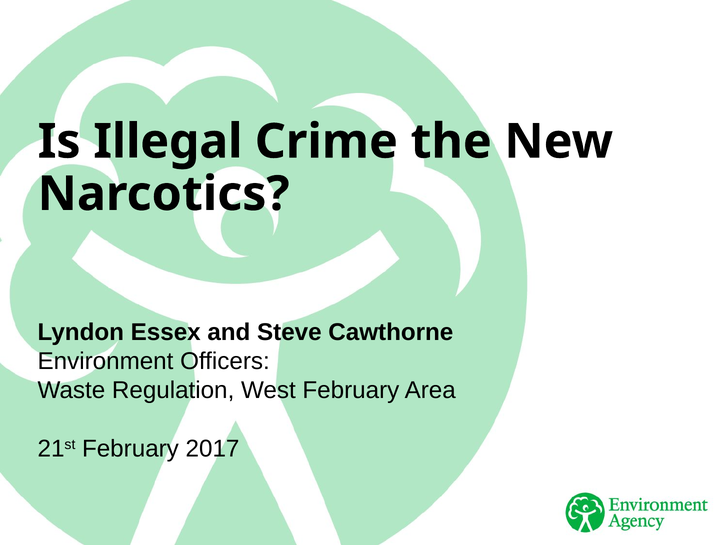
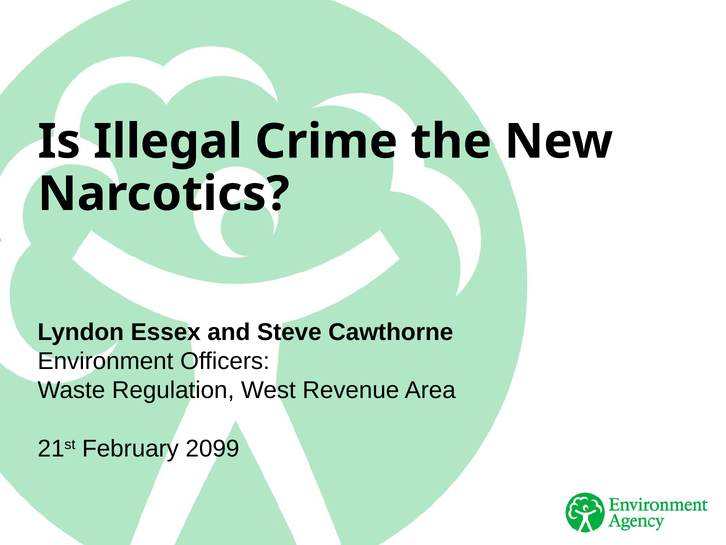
West February: February -> Revenue
2017: 2017 -> 2099
